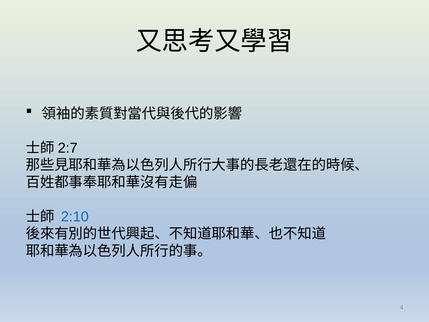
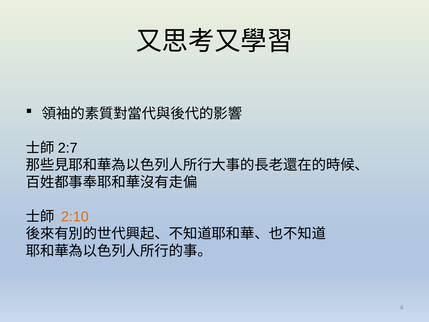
2:10 colour: blue -> orange
